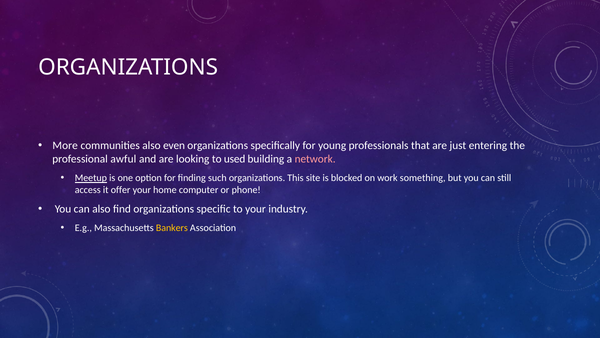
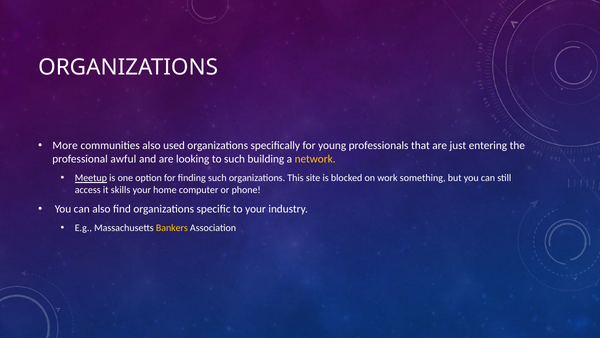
even: even -> used
to used: used -> such
network colour: pink -> yellow
offer: offer -> skills
